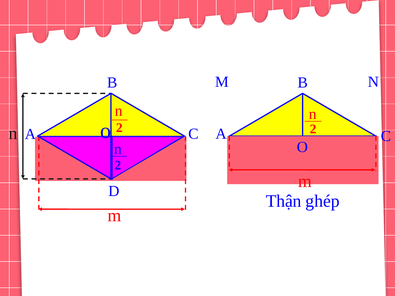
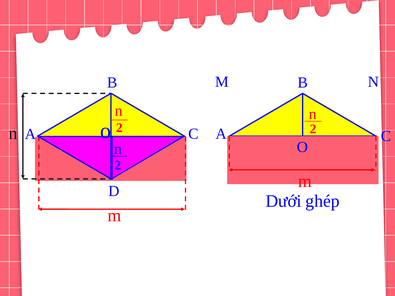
Thận: Thận -> Dưới
